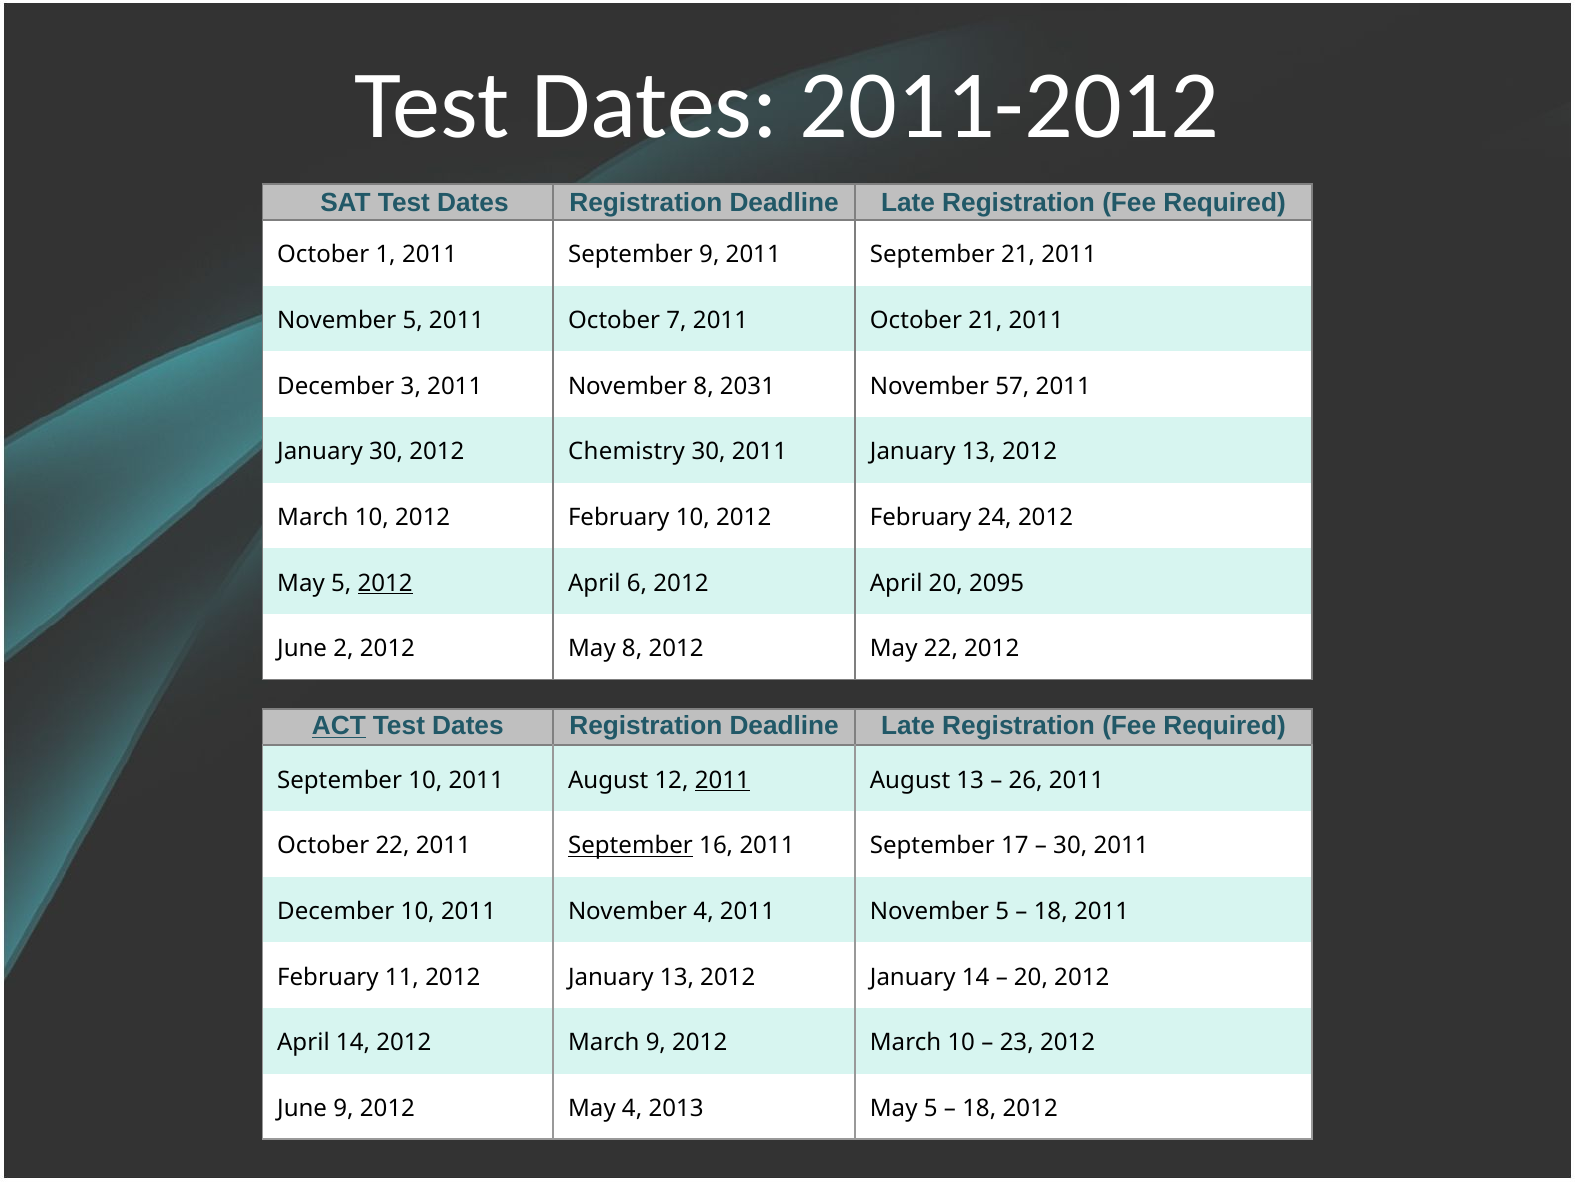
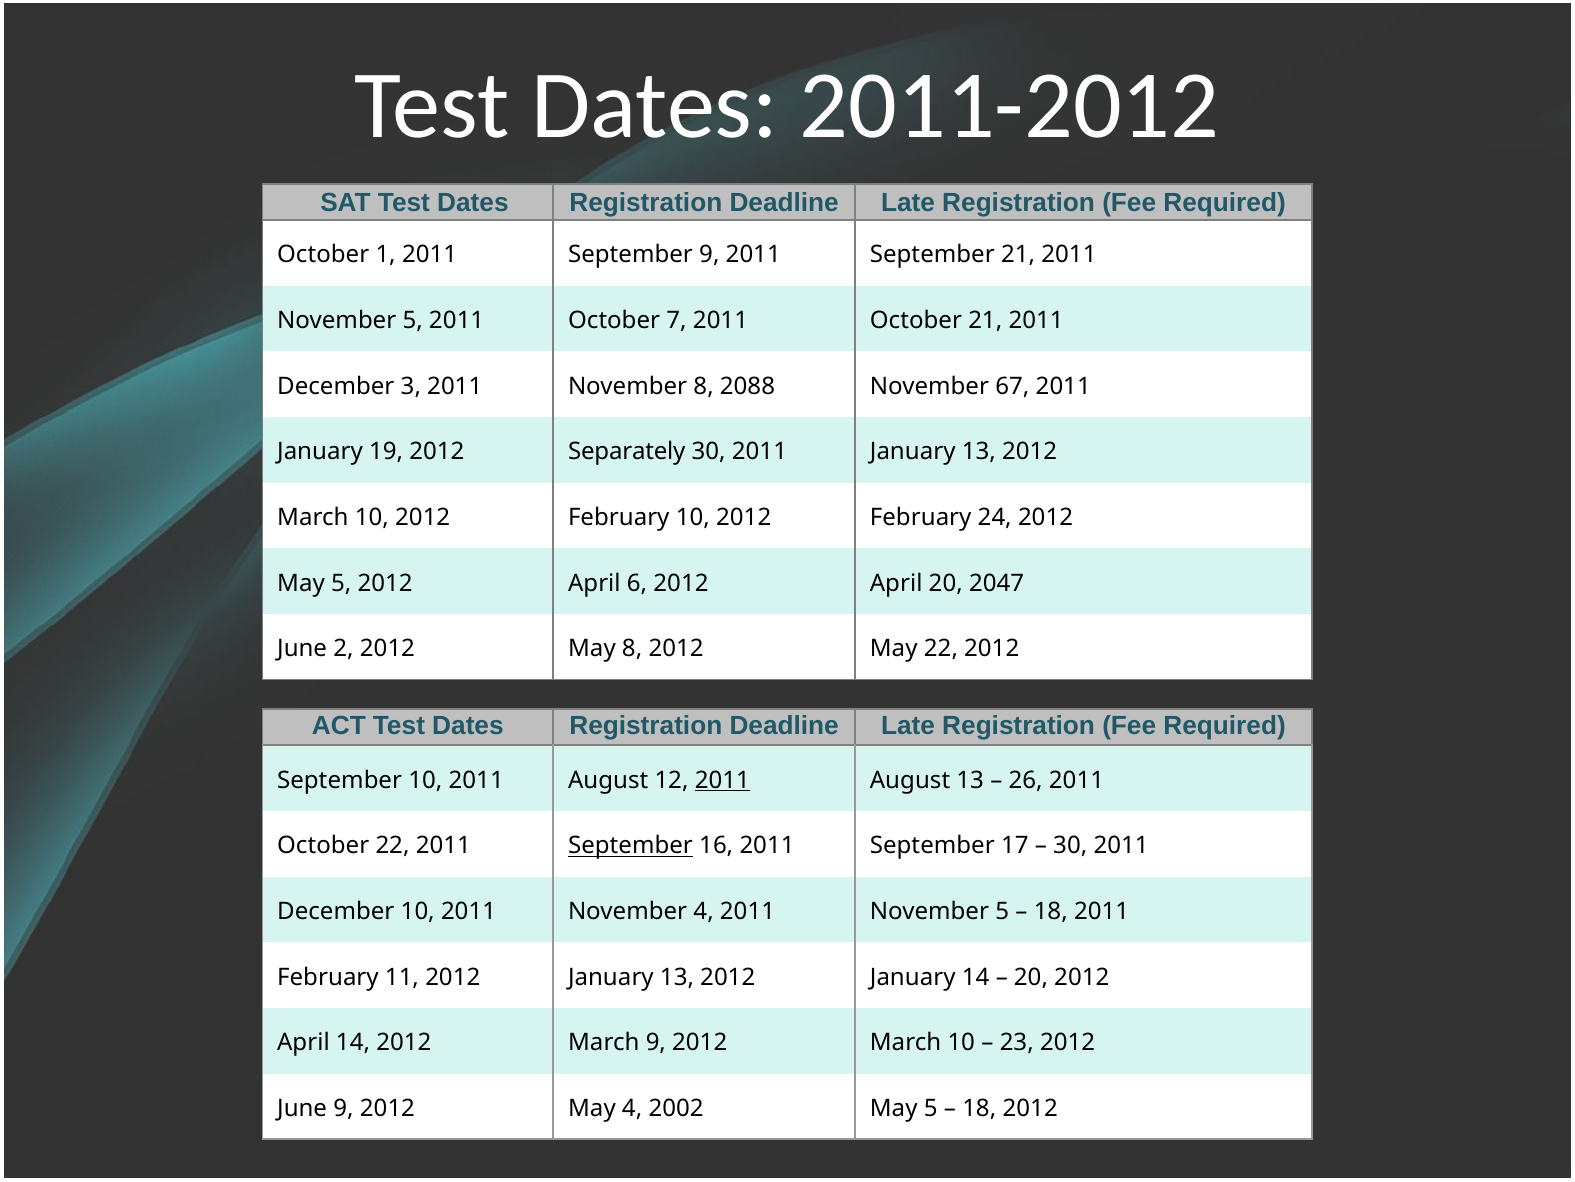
2031: 2031 -> 2088
57: 57 -> 67
January 30: 30 -> 19
Chemistry: Chemistry -> Separately
2012 at (385, 583) underline: present -> none
2095: 2095 -> 2047
ACT underline: present -> none
2013: 2013 -> 2002
